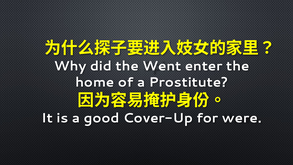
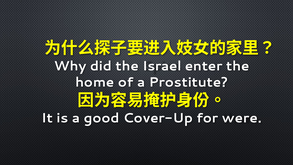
Went: Went -> Israel
